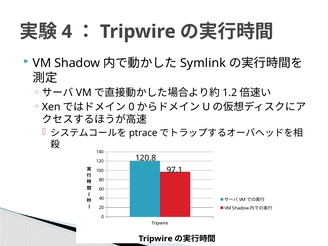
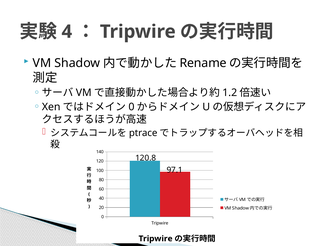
Symlink: Symlink -> Rename
